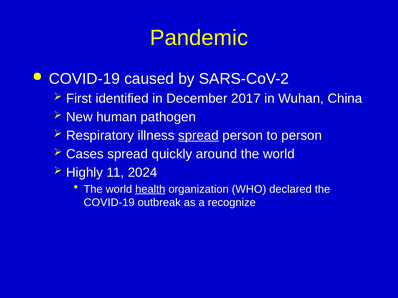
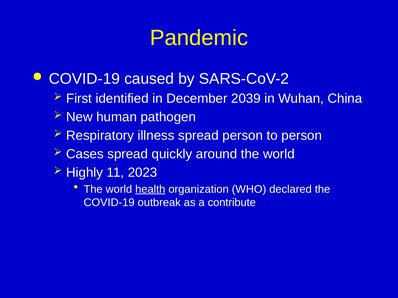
2017: 2017 -> 2039
spread at (198, 136) underline: present -> none
2024: 2024 -> 2023
recognize: recognize -> contribute
